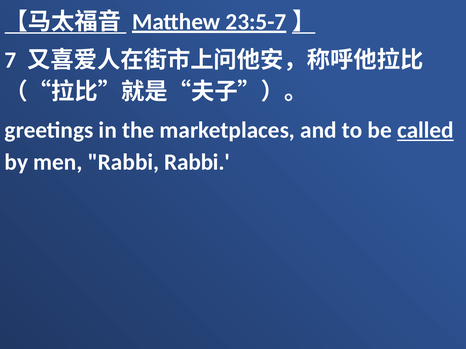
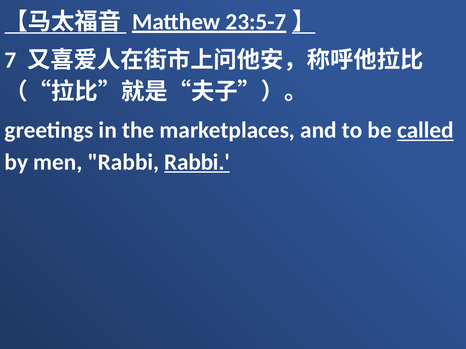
Rabbi at (197, 162) underline: none -> present
